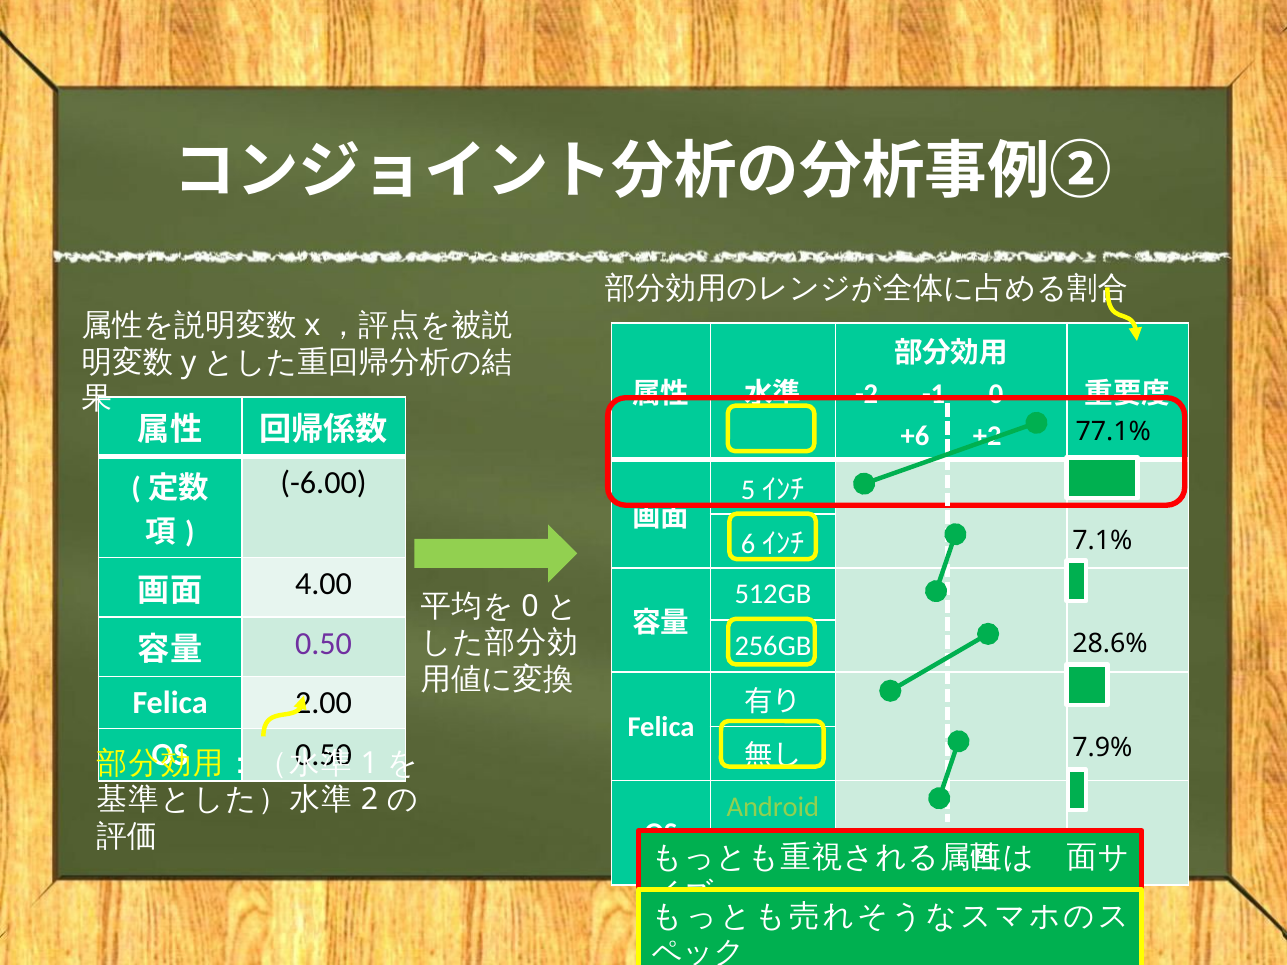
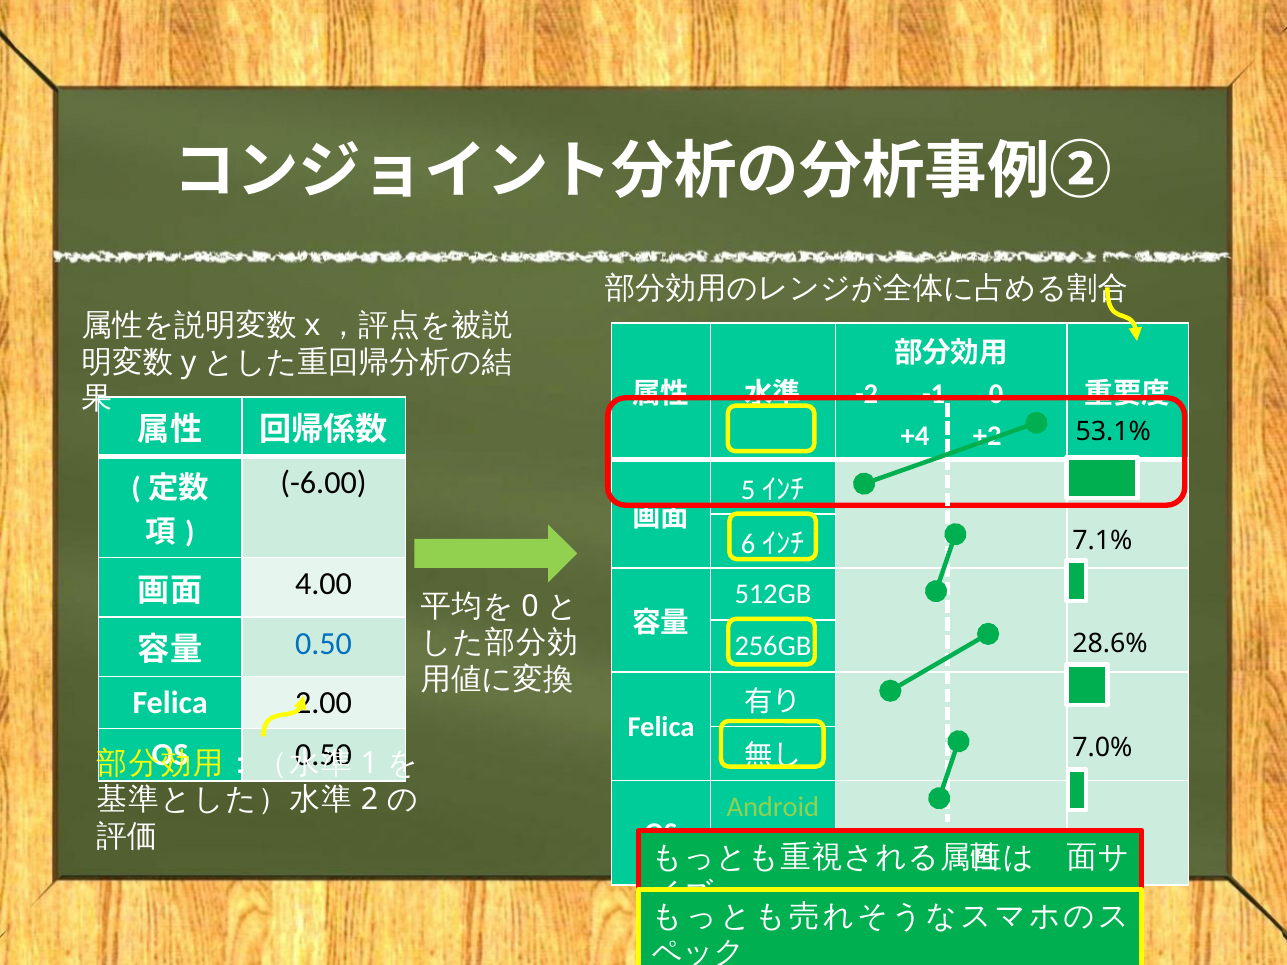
+6: +6 -> +4
77.1%: 77.1% -> 53.1%
0.50 at (324, 644) colour: purple -> blue
7.9%: 7.9% -> 7.0%
